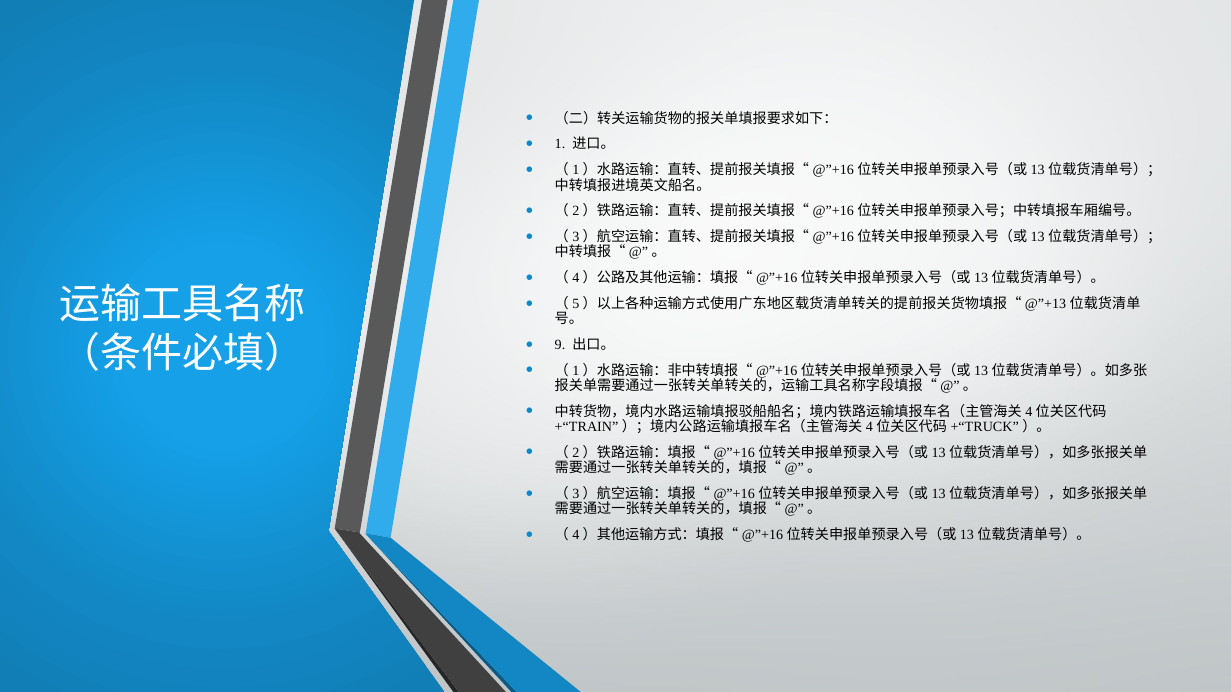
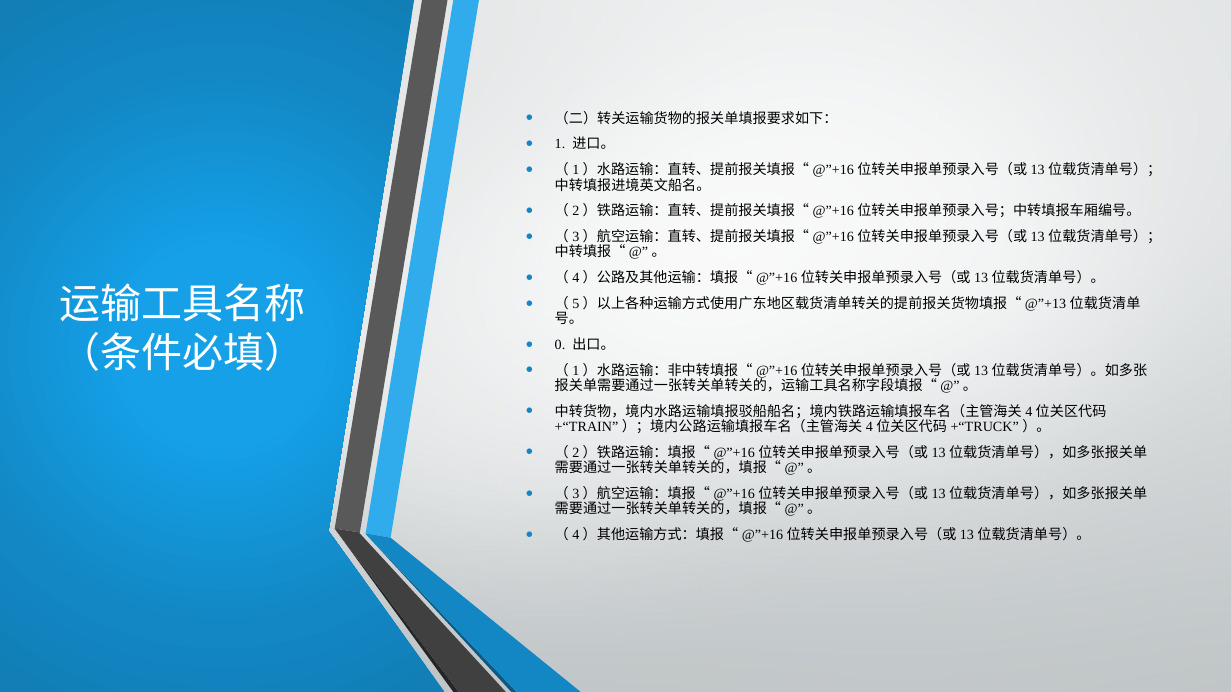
9: 9 -> 0
